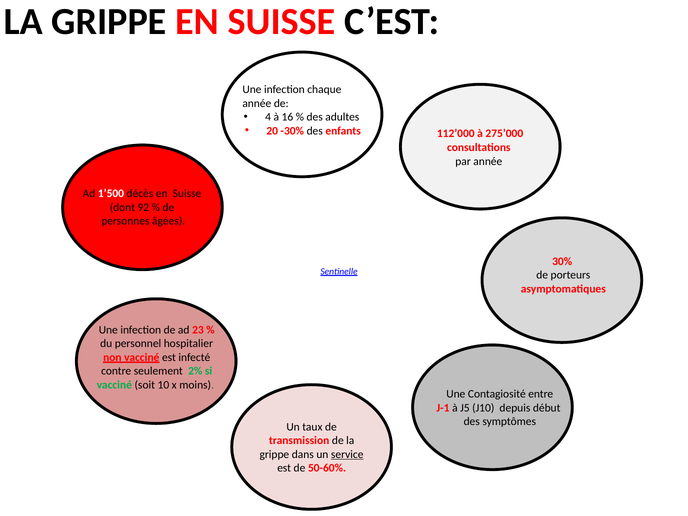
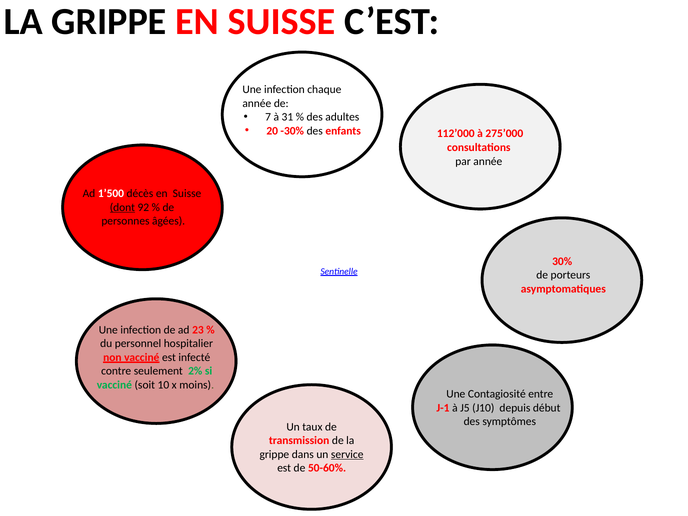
4: 4 -> 7
16: 16 -> 31
dont underline: none -> present
